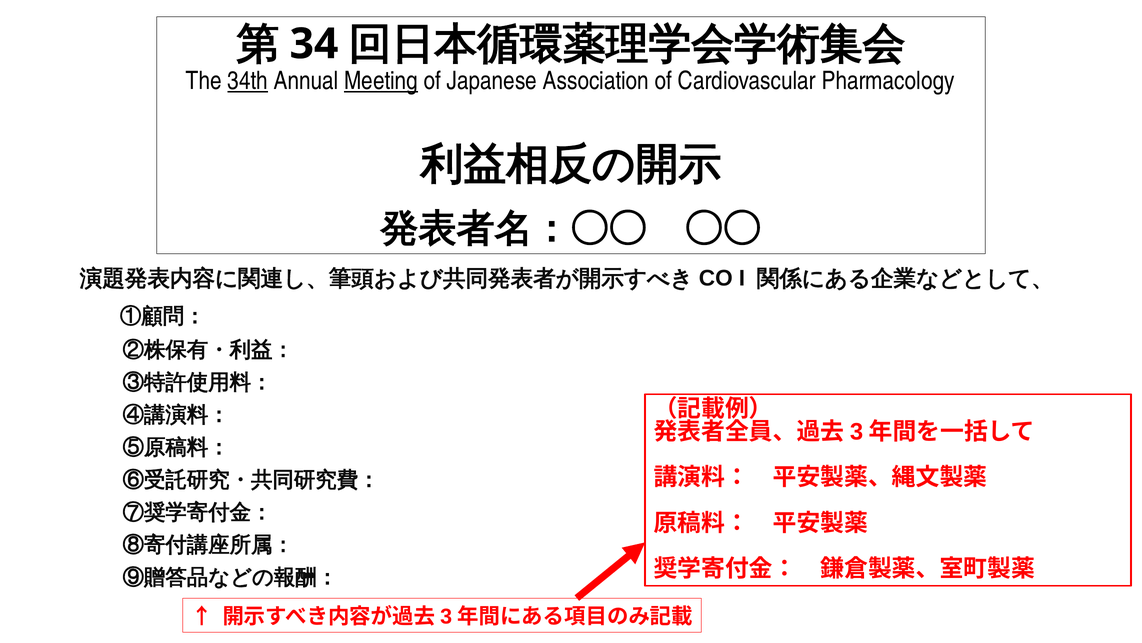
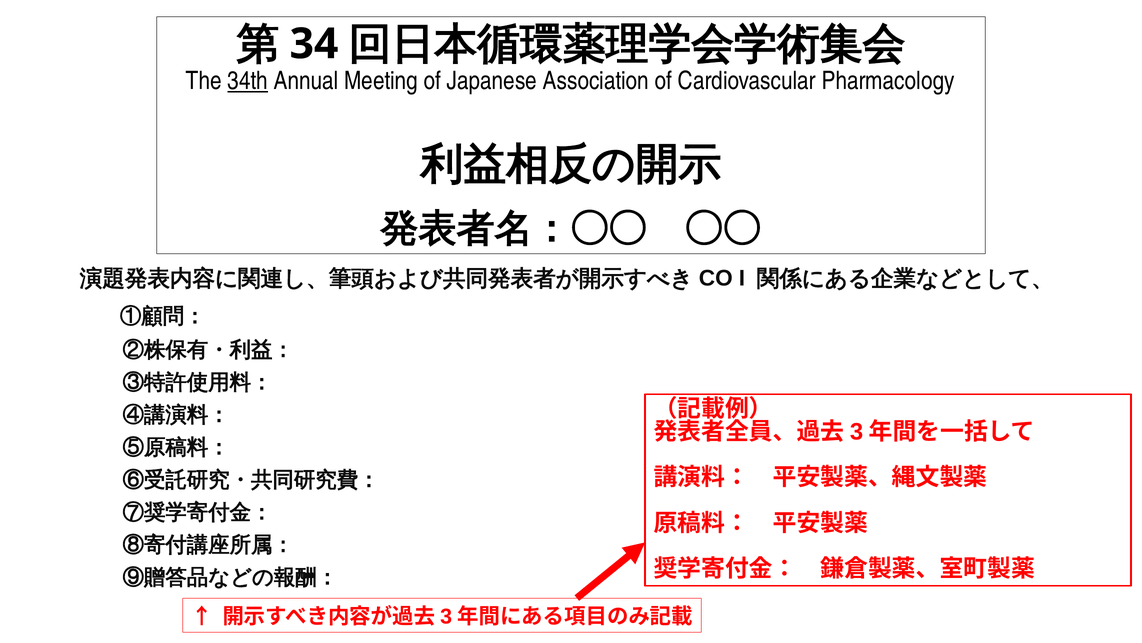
Meeting underline: present -> none
